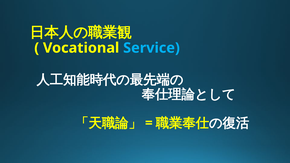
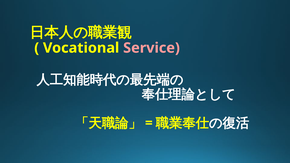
Service colour: light blue -> pink
